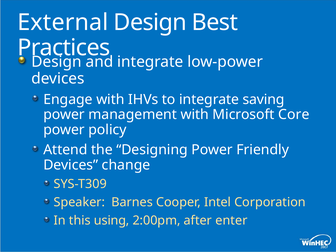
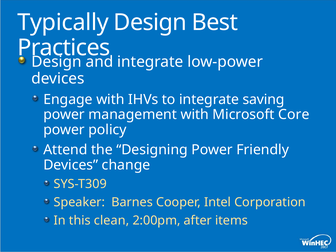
External: External -> Typically
using: using -> clean
enter: enter -> items
